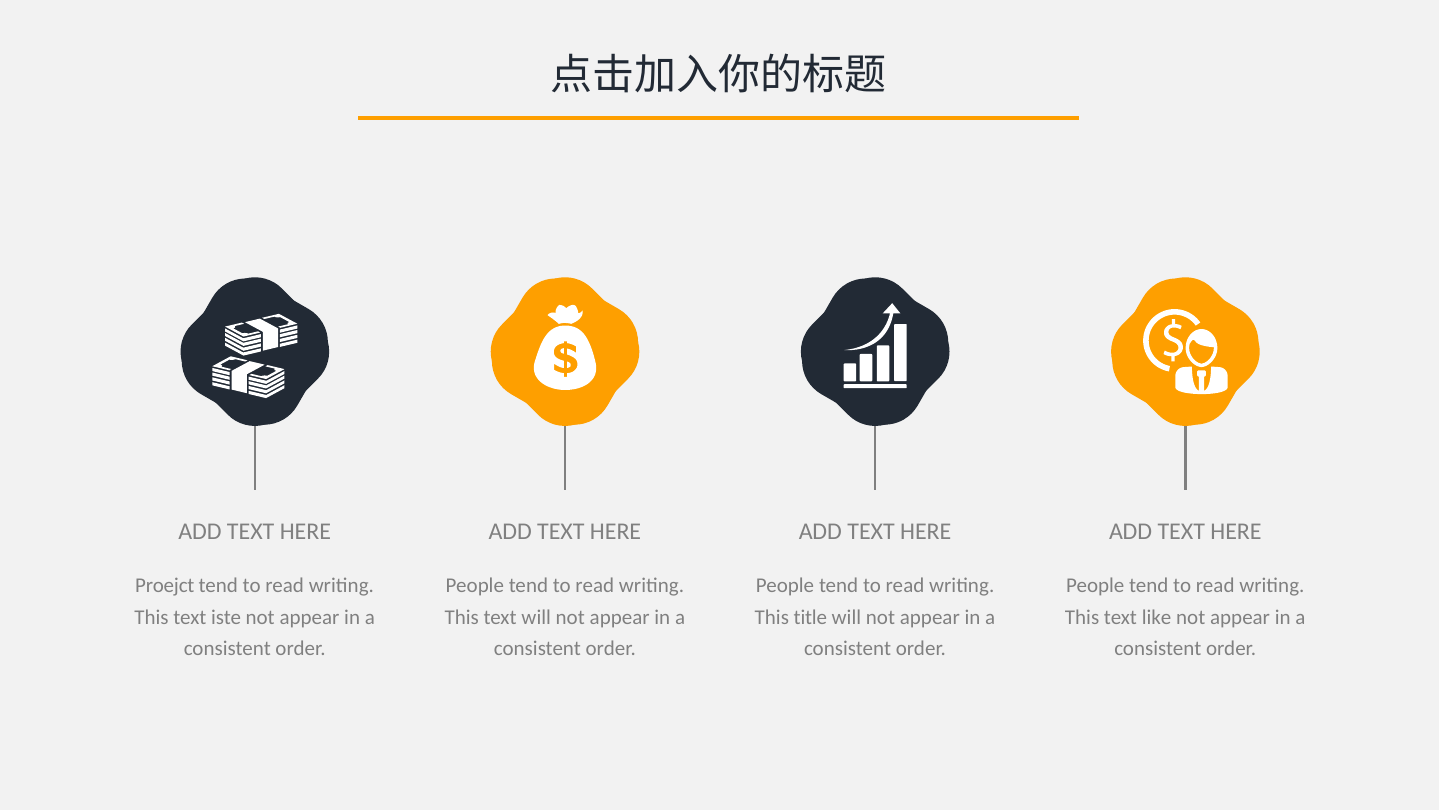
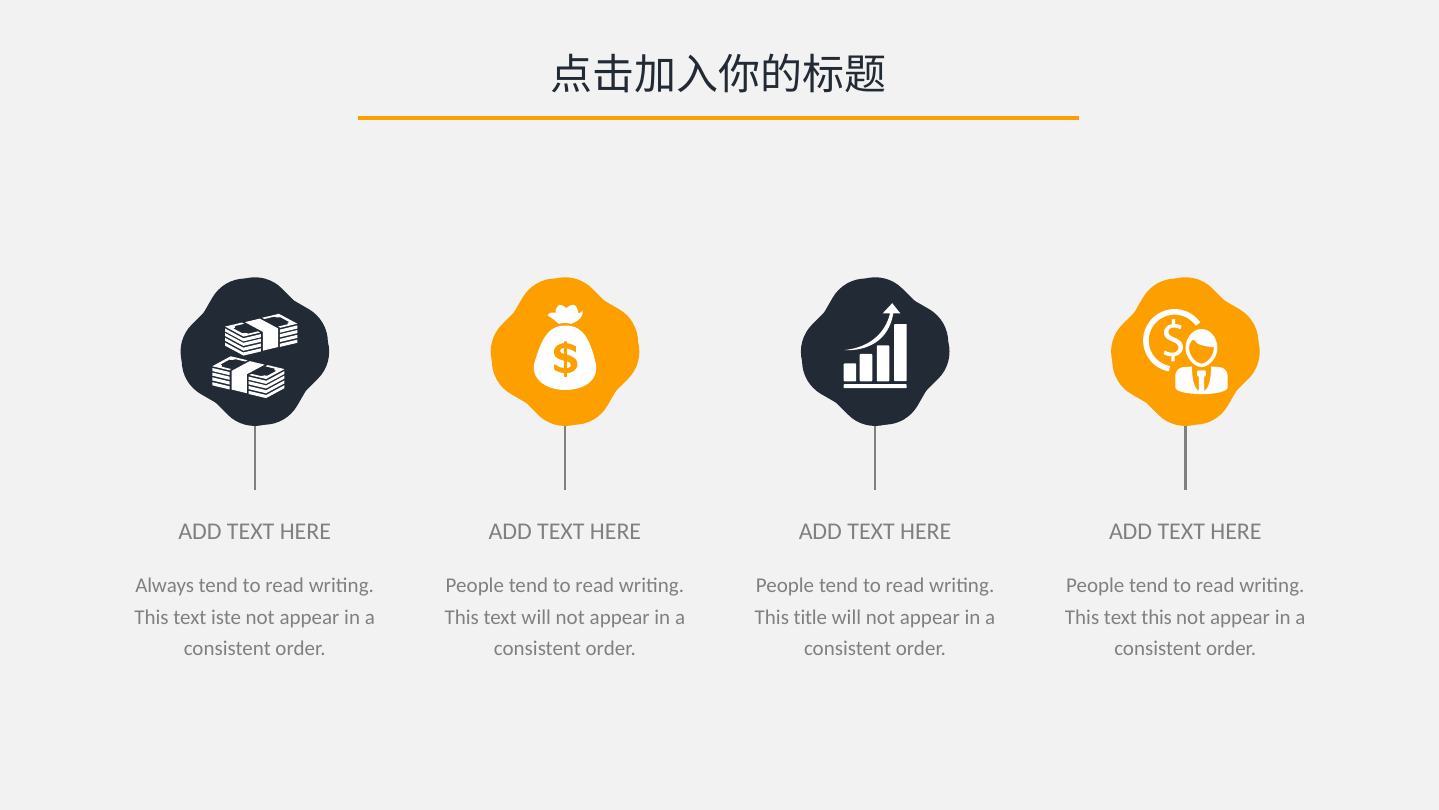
Proejct: Proejct -> Always
text like: like -> this
